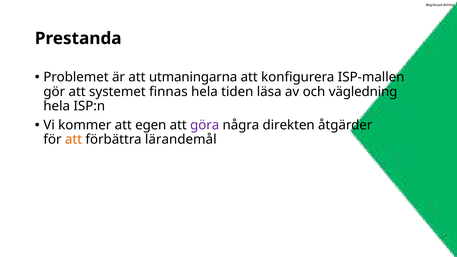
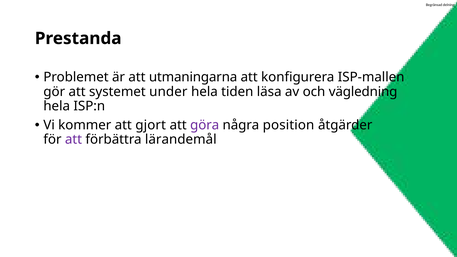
finnas: finnas -> under
egen: egen -> gjort
direkten: direkten -> position
att at (73, 140) colour: orange -> purple
